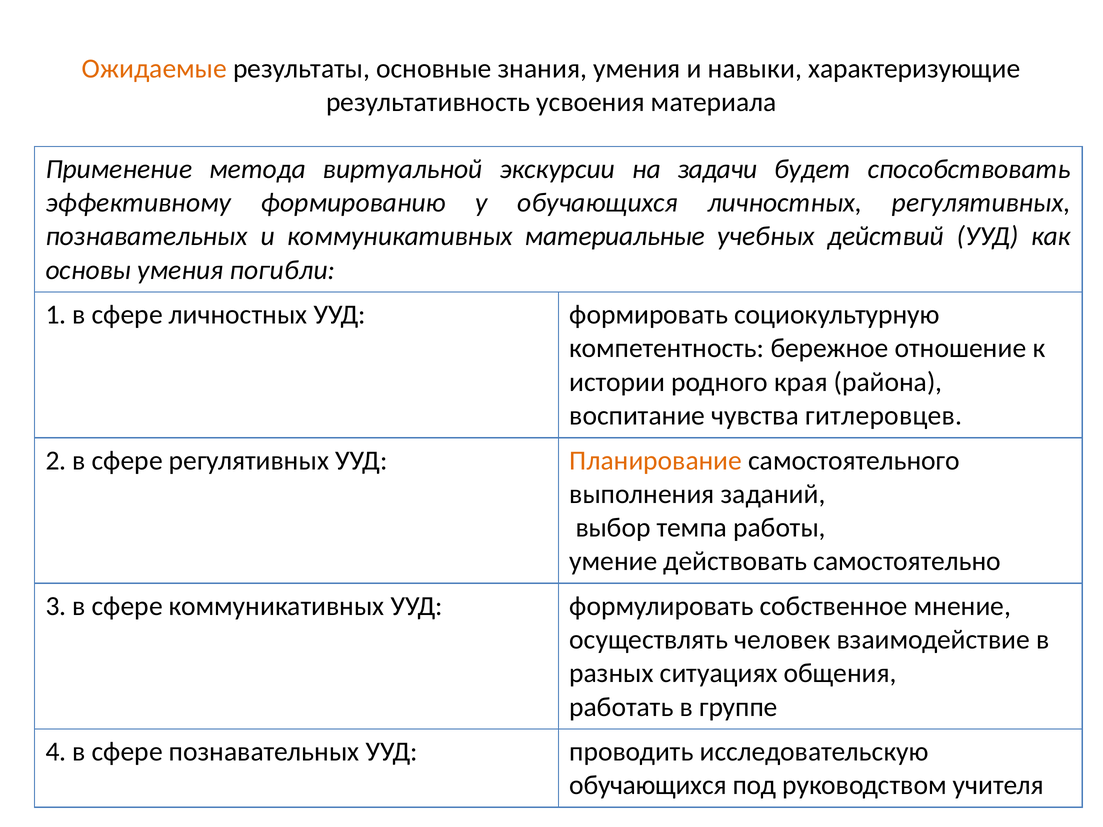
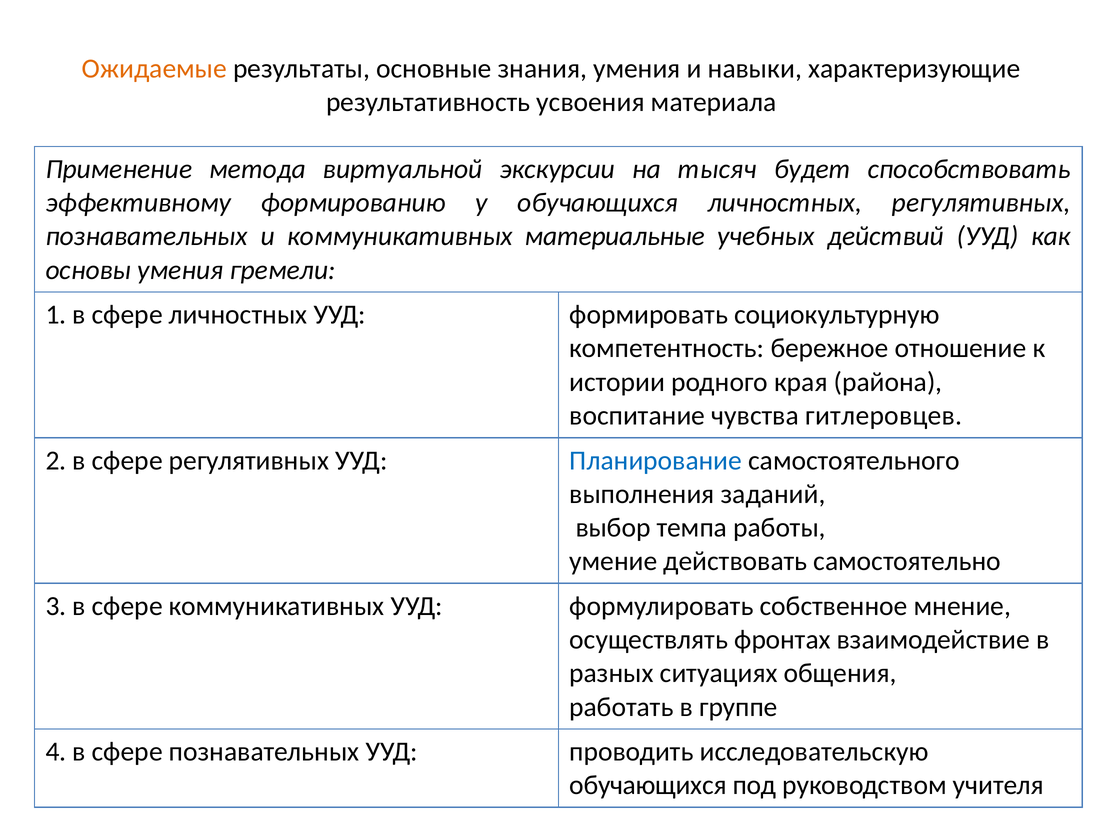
задачи: задачи -> тысяч
погибли: погибли -> гремели
Планирование colour: orange -> blue
человек: человек -> фронтах
